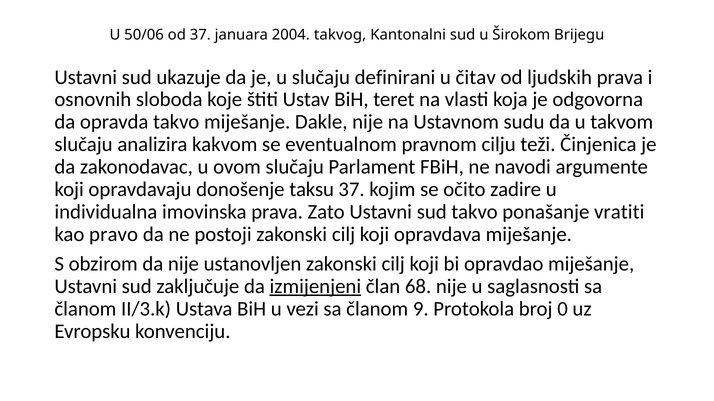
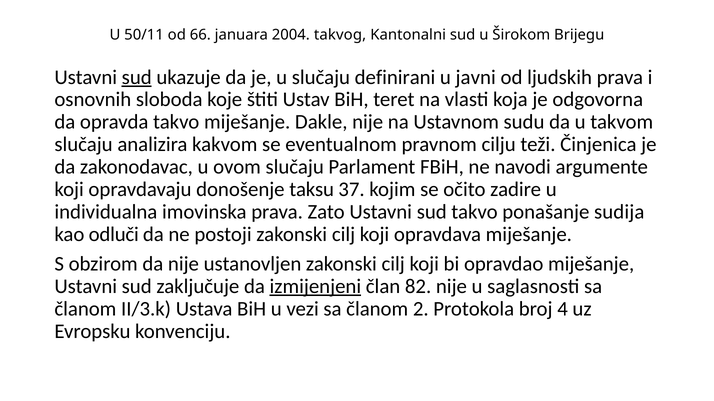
50/06: 50/06 -> 50/11
od 37: 37 -> 66
sud at (137, 77) underline: none -> present
čitav: čitav -> javni
vratiti: vratiti -> sudija
pravo: pravo -> odluči
68: 68 -> 82
9: 9 -> 2
0: 0 -> 4
